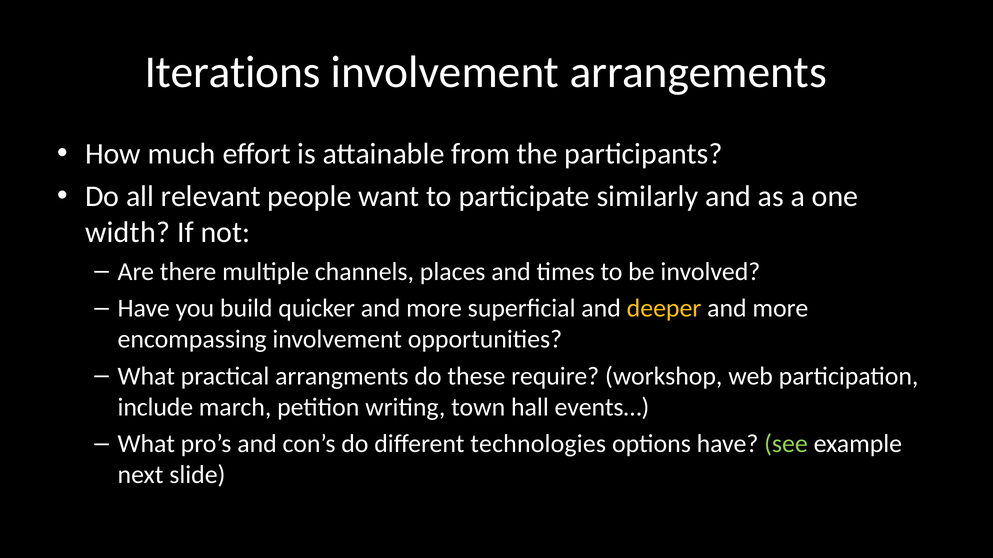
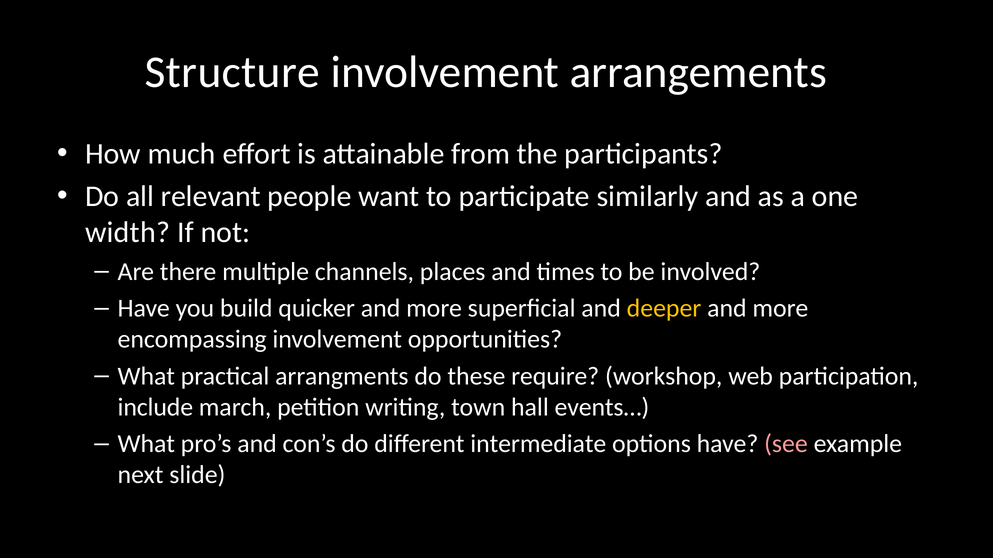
Iterations: Iterations -> Structure
technologies: technologies -> intermediate
see colour: light green -> pink
